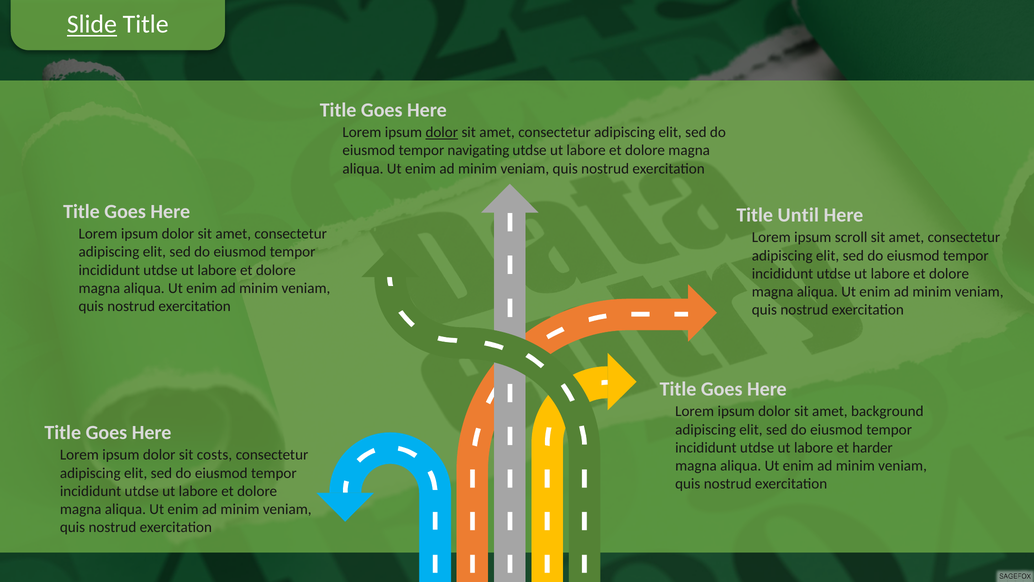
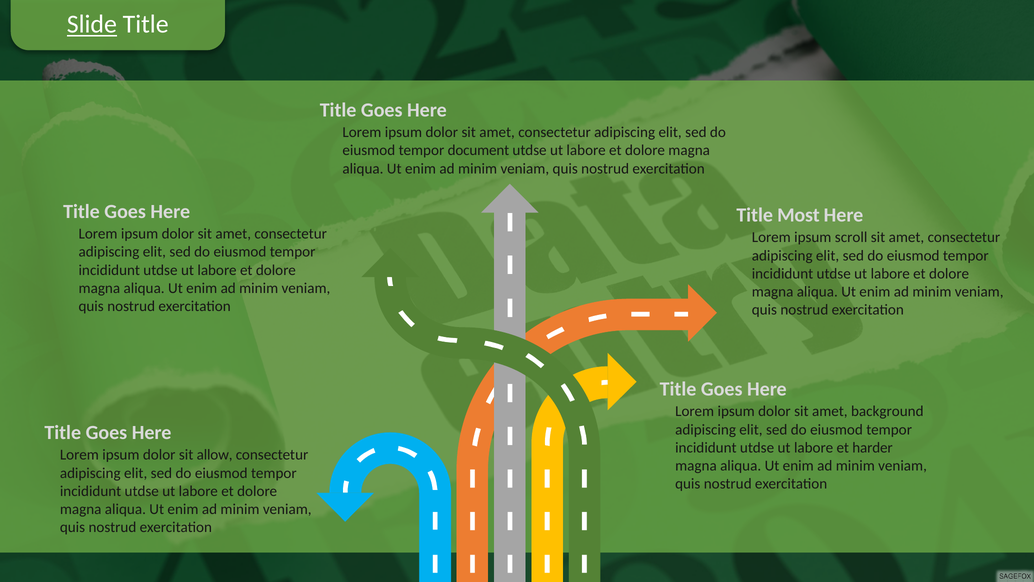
dolor at (442, 132) underline: present -> none
navigating: navigating -> document
Until: Until -> Most
costs: costs -> allow
